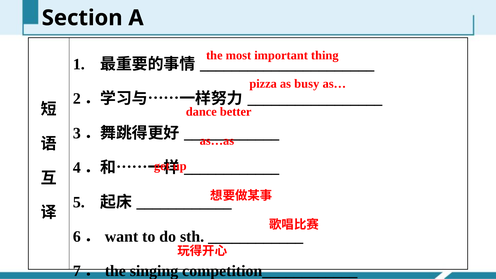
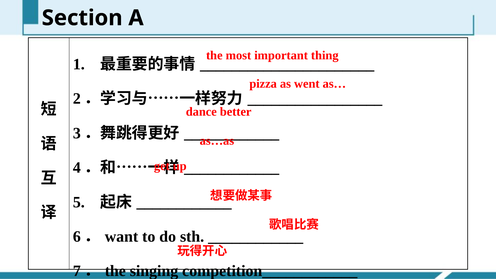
busy: busy -> went
